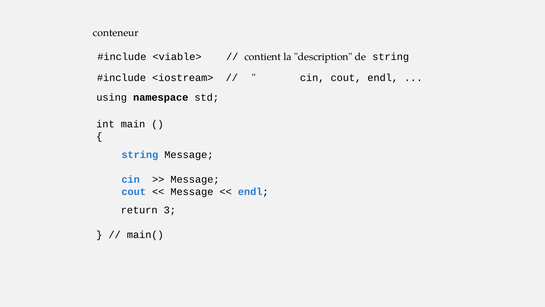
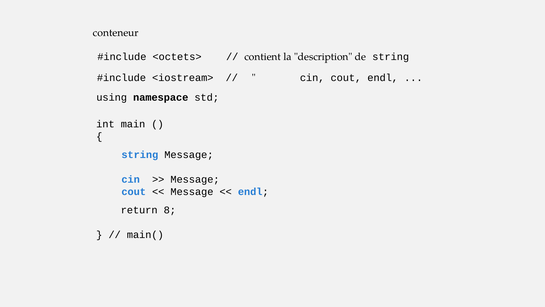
<viable>: <viable> -> <octets>
3: 3 -> 8
